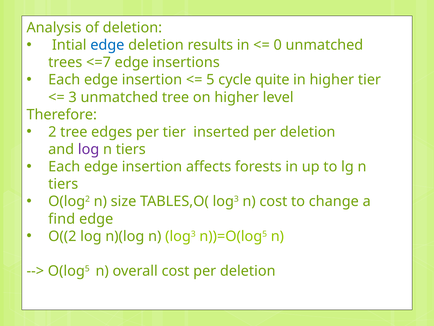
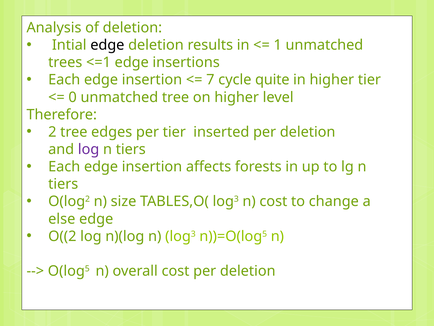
edge at (107, 45) colour: blue -> black
0: 0 -> 1
<=7: <=7 -> <=1
5: 5 -> 7
3: 3 -> 0
find: find -> else
